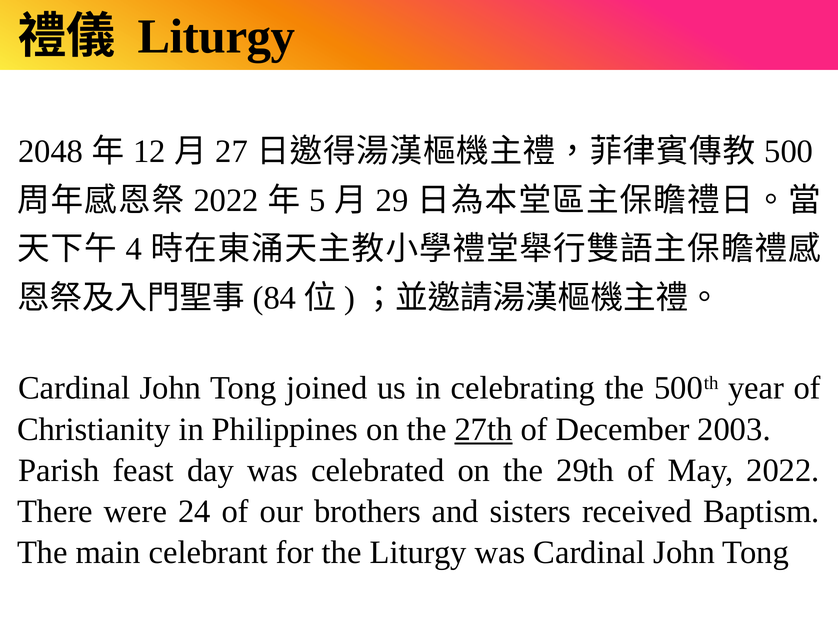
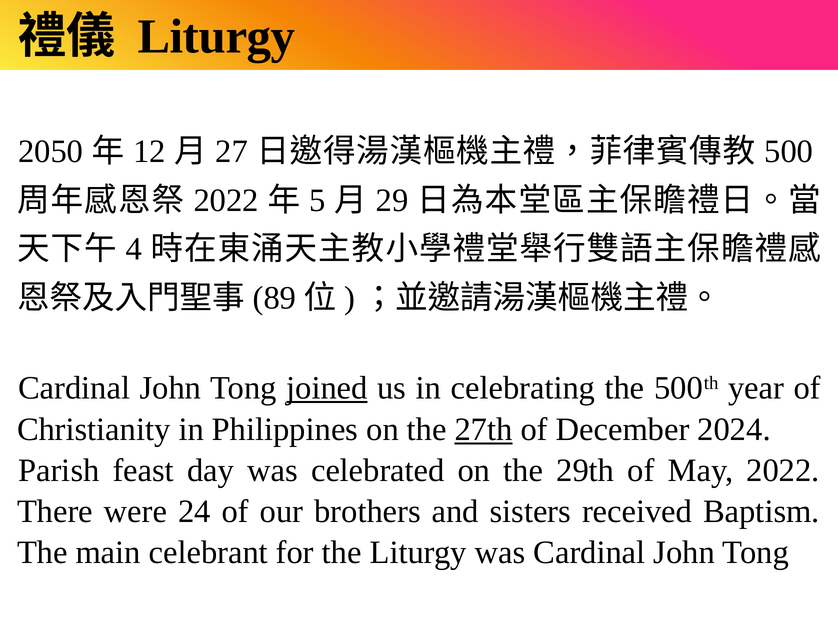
2048: 2048 -> 2050
84: 84 -> 89
joined underline: none -> present
2003: 2003 -> 2024
